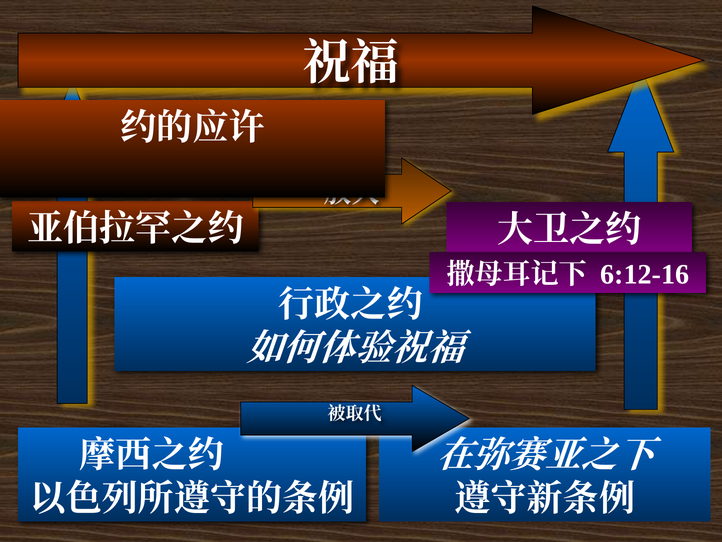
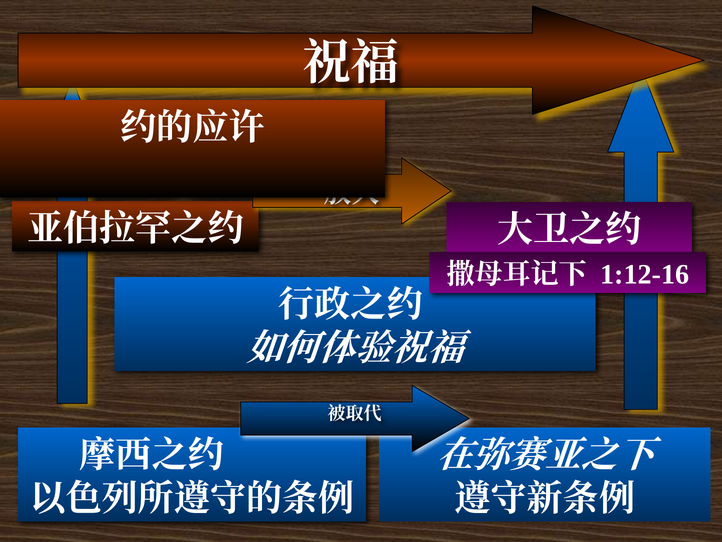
6:12-16: 6:12-16 -> 1:12-16
